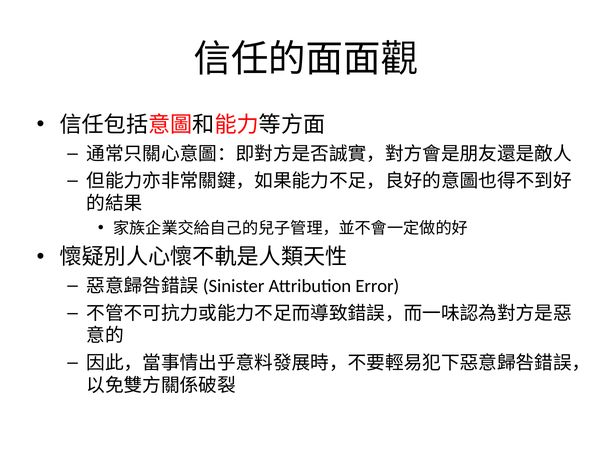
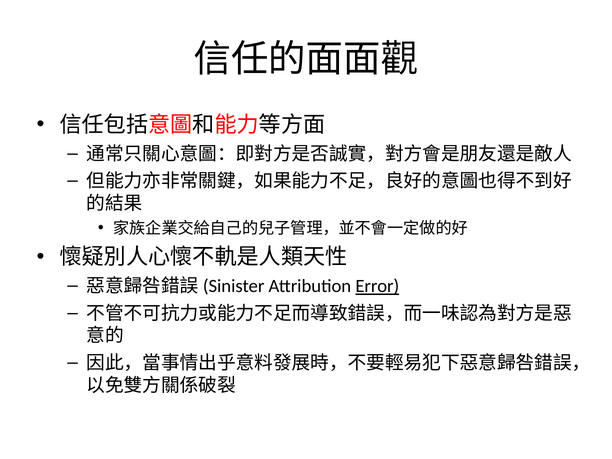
Error underline: none -> present
